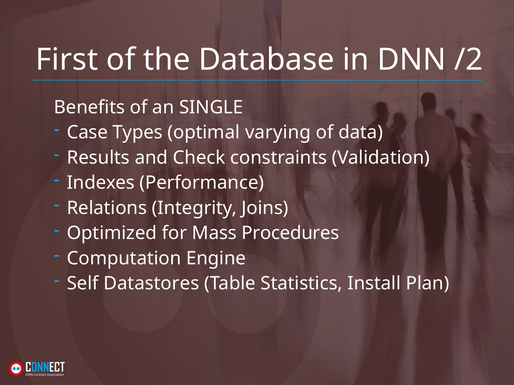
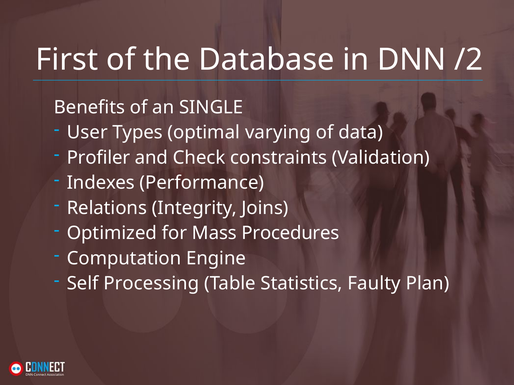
Case: Case -> User
Results: Results -> Profiler
Datastores: Datastores -> Processing
Install: Install -> Faulty
